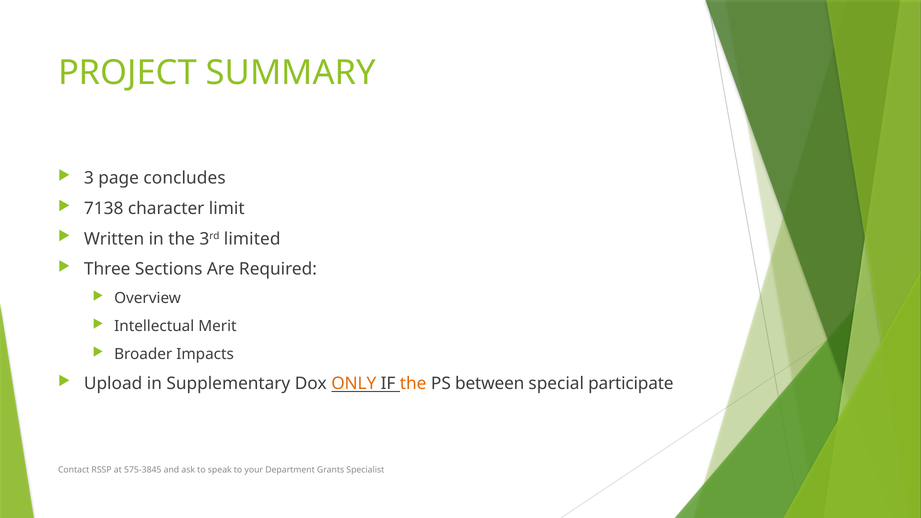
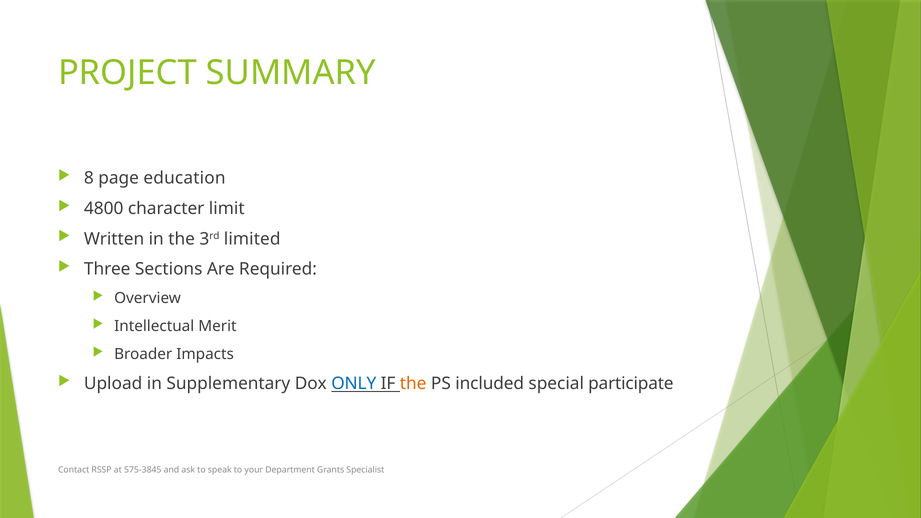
3: 3 -> 8
concludes: concludes -> education
7138: 7138 -> 4800
ONLY colour: orange -> blue
between: between -> included
